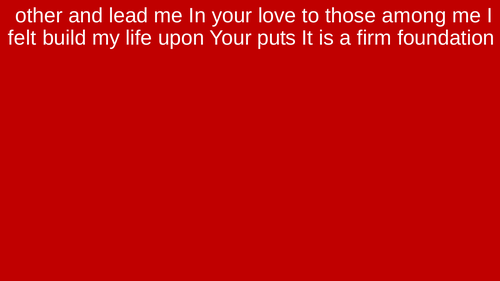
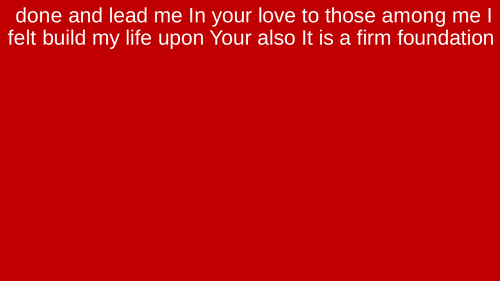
other: other -> done
puts: puts -> also
